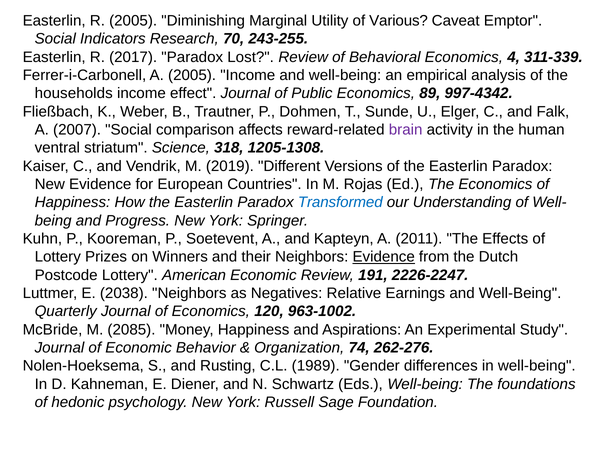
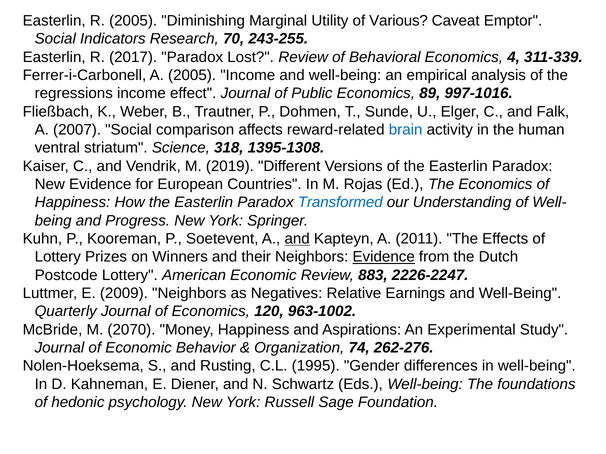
households: households -> regressions
997-4342: 997-4342 -> 997-1016
brain colour: purple -> blue
1205-1308: 1205-1308 -> 1395-1308
and at (297, 239) underline: none -> present
191: 191 -> 883
2038: 2038 -> 2009
2085: 2085 -> 2070
1989: 1989 -> 1995
